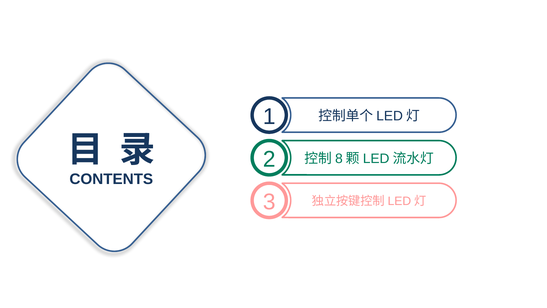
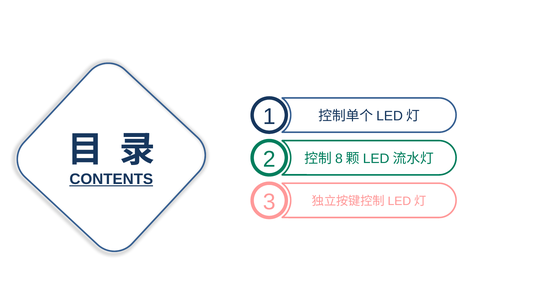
CONTENTS underline: none -> present
